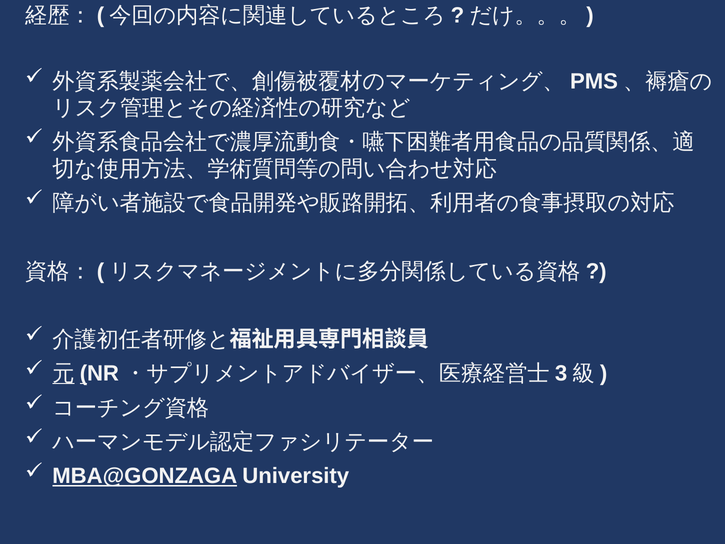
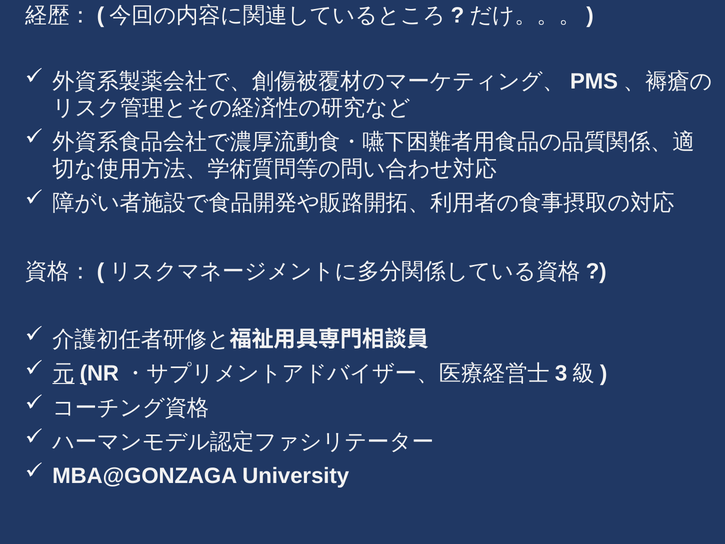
MBA@GONZAGA underline: present -> none
